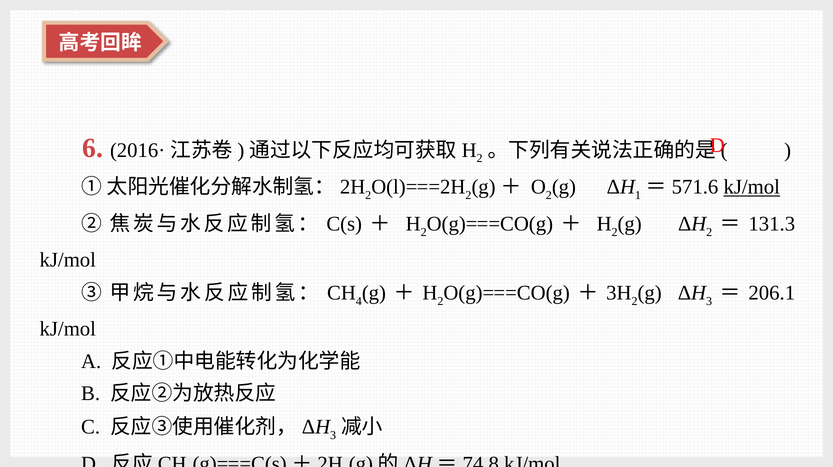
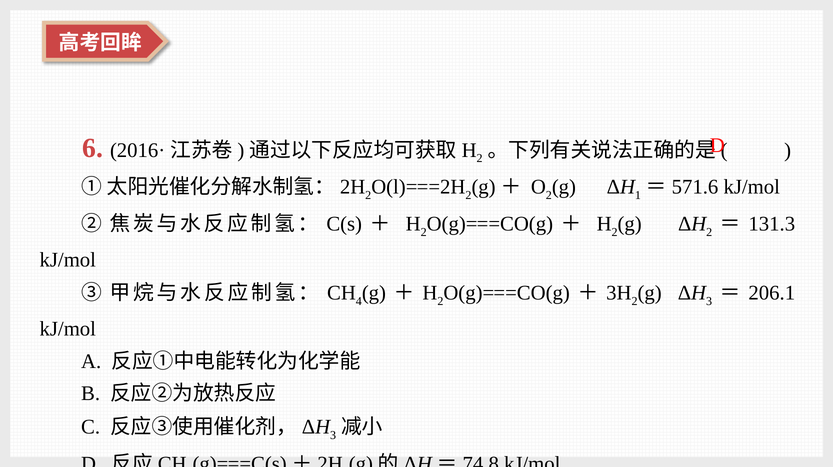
kJ/mol at (752, 187) underline: present -> none
